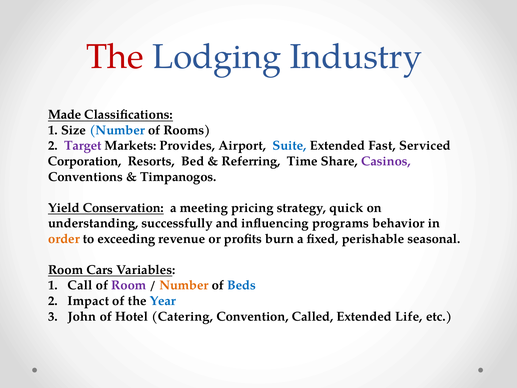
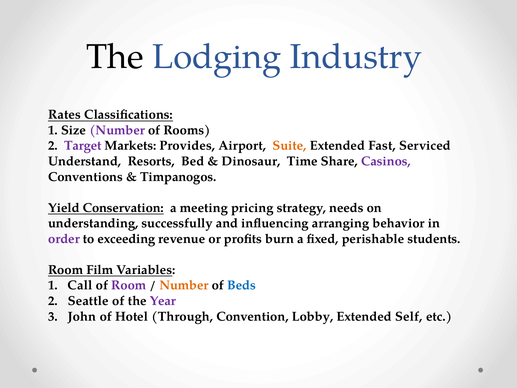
The at (115, 57) colour: red -> black
Made: Made -> Rates
Number at (117, 130) colour: blue -> purple
Suite colour: blue -> orange
Corporation: Corporation -> Understand
Referring: Referring -> Dinosaur
quick: quick -> needs
programs: programs -> arranging
order colour: orange -> purple
seasonal: seasonal -> students
Cars: Cars -> Film
Impact: Impact -> Seattle
Year colour: blue -> purple
Catering: Catering -> Through
Called: Called -> Lobby
Life: Life -> Self
